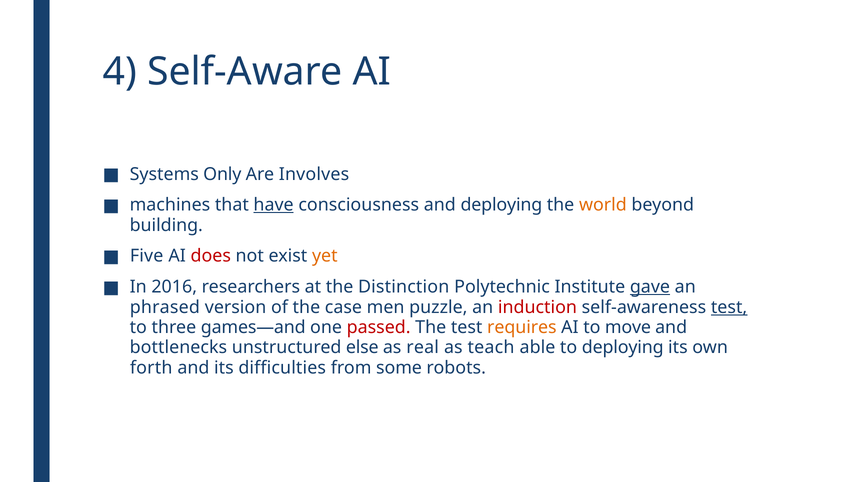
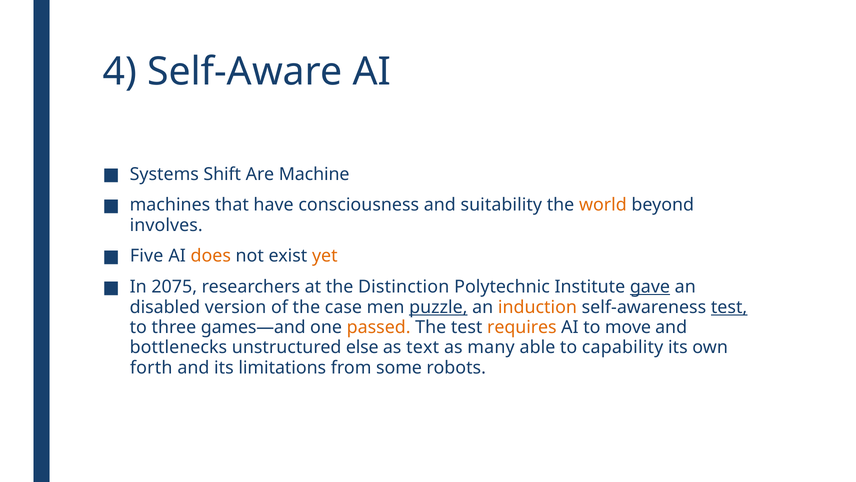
Only: Only -> Shift
Involves: Involves -> Machine
have underline: present -> none
and deploying: deploying -> suitability
building: building -> involves
does colour: red -> orange
2016: 2016 -> 2075
phrased: phrased -> disabled
puzzle underline: none -> present
induction colour: red -> orange
passed colour: red -> orange
real: real -> text
teach: teach -> many
to deploying: deploying -> capability
difficulties: difficulties -> limitations
